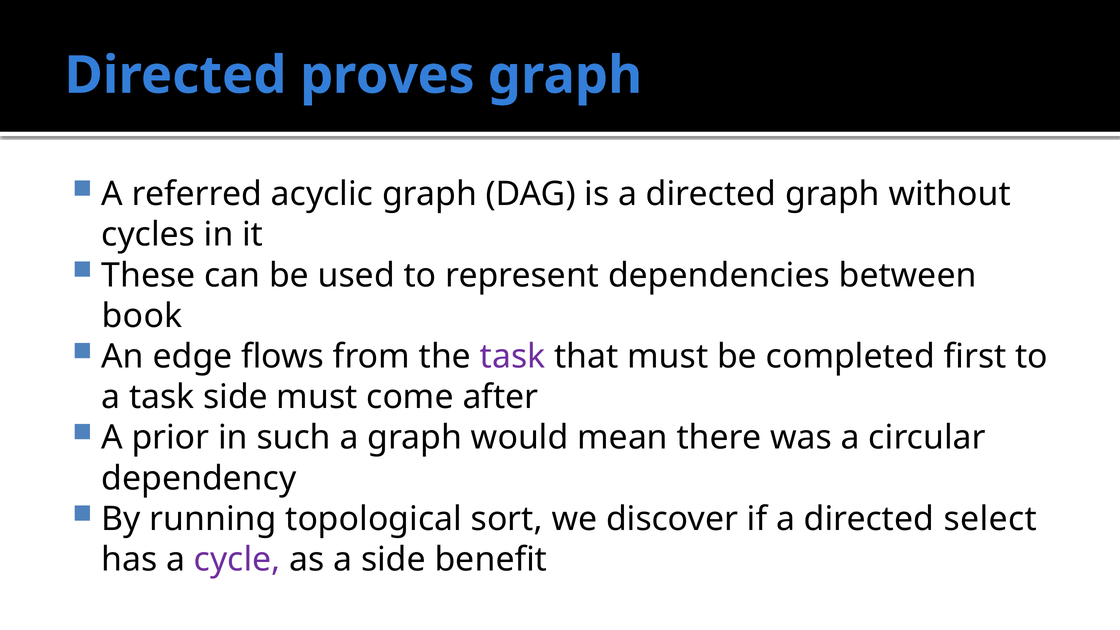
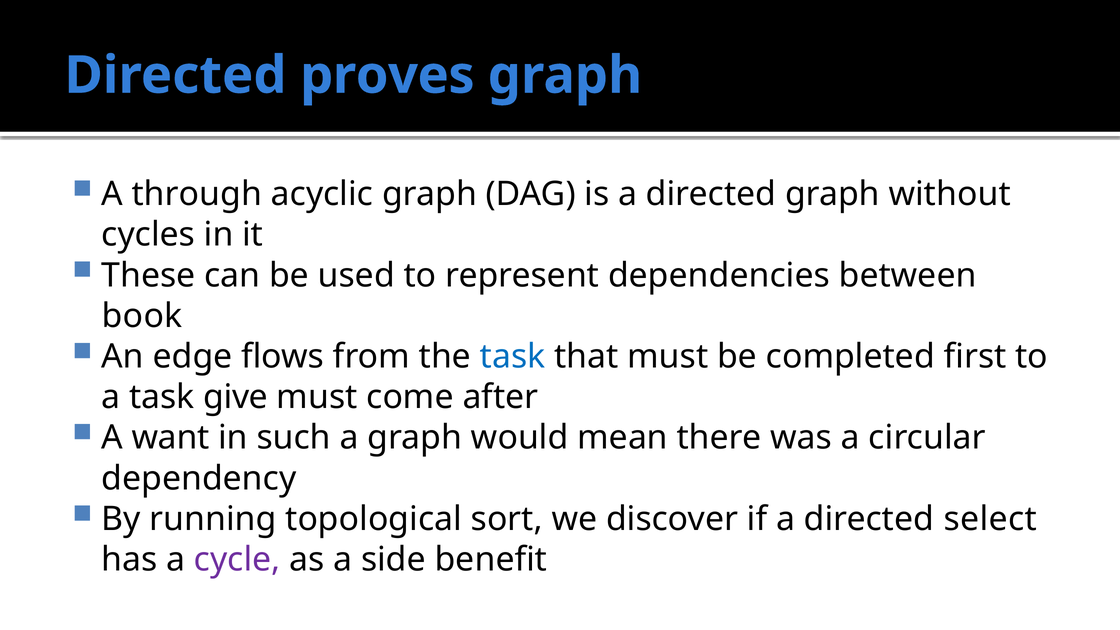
referred: referred -> through
task at (513, 357) colour: purple -> blue
task side: side -> give
prior: prior -> want
